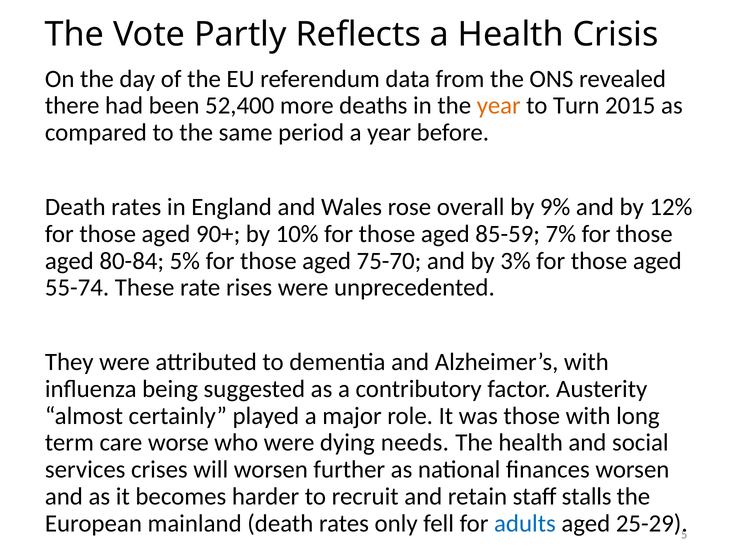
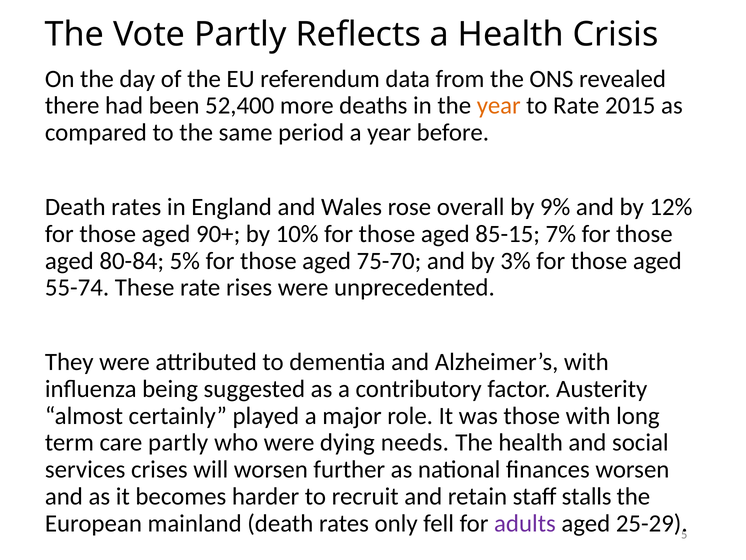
to Turn: Turn -> Rate
85-59: 85-59 -> 85-15
care worse: worse -> partly
adults colour: blue -> purple
